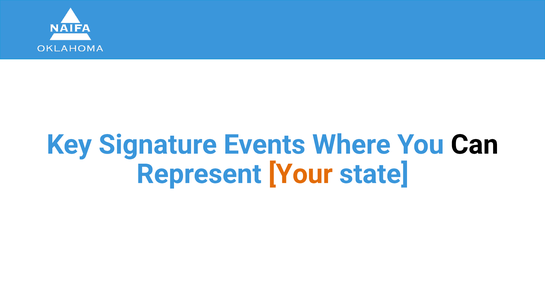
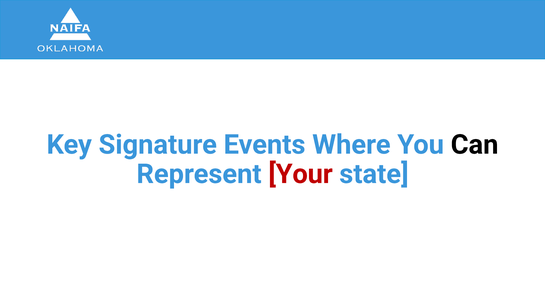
Your colour: orange -> red
